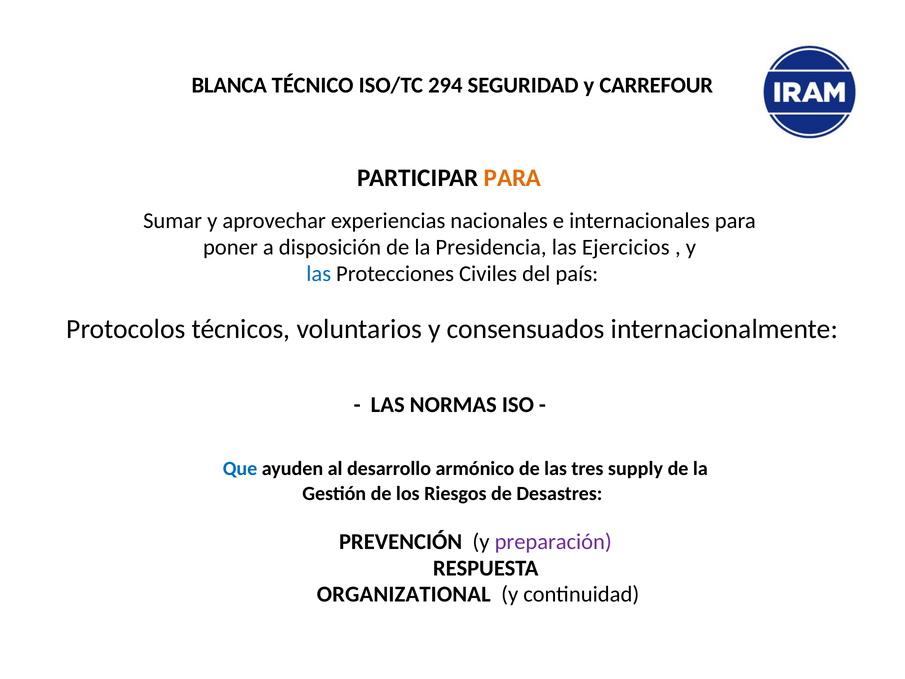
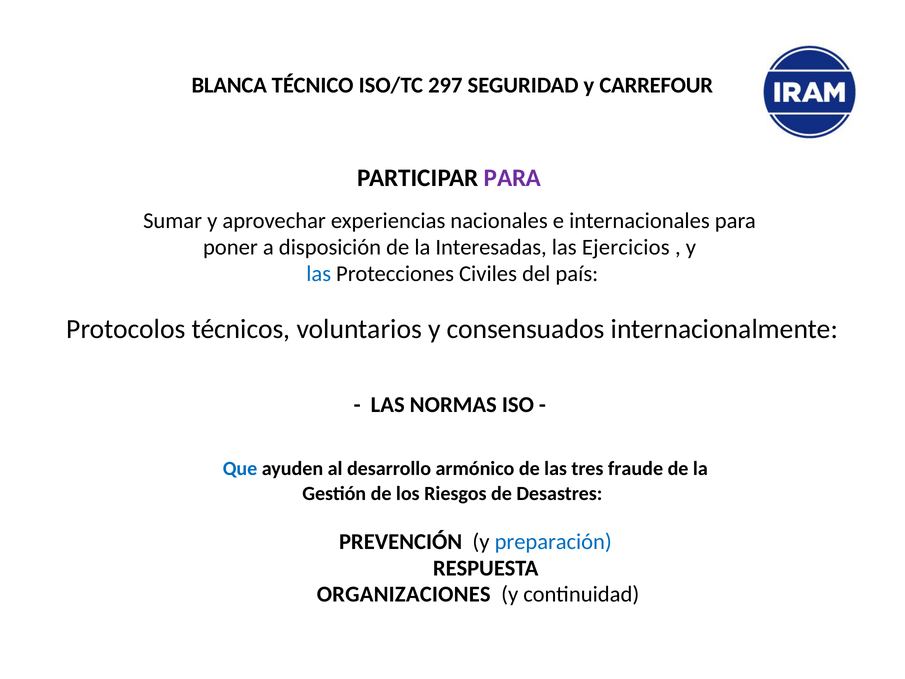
294: 294 -> 297
PARA at (513, 178) colour: orange -> purple
Presidencia: Presidencia -> Interesadas
supply: supply -> fraude
preparación colour: purple -> blue
ORGANIZATIONAL: ORGANIZATIONAL -> ORGANIZACIONES
